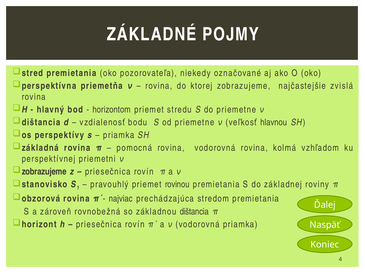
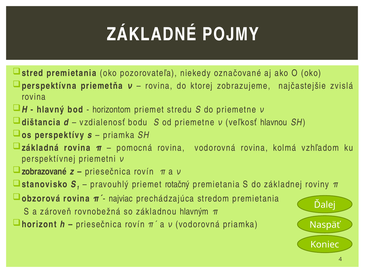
zobrazujeme at (44, 171): zobrazujeme -> zobrazované
rovinou: rovinou -> rotačný
základnou dištancia: dištancia -> hlavným
